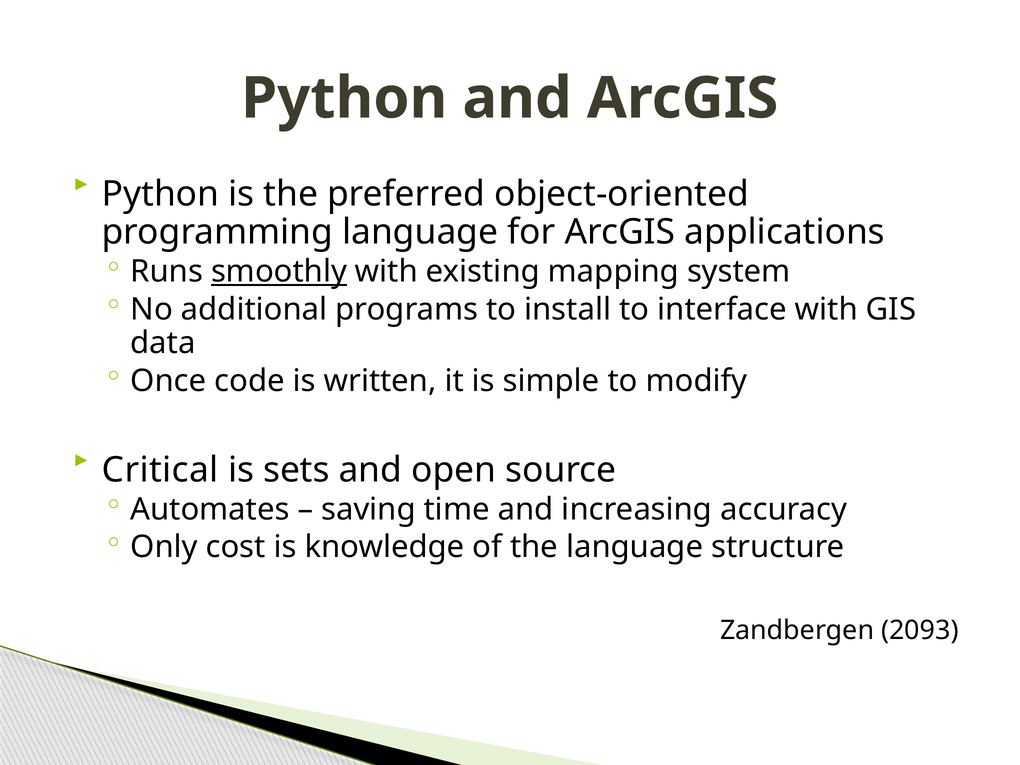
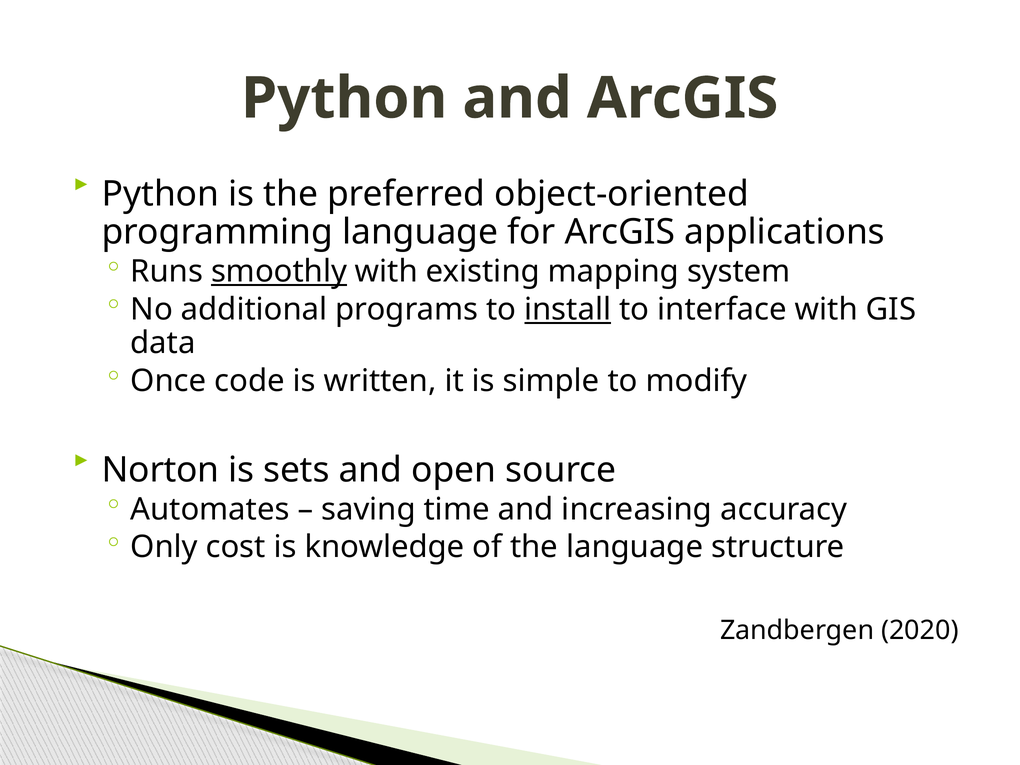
install underline: none -> present
Critical: Critical -> Norton
2093: 2093 -> 2020
